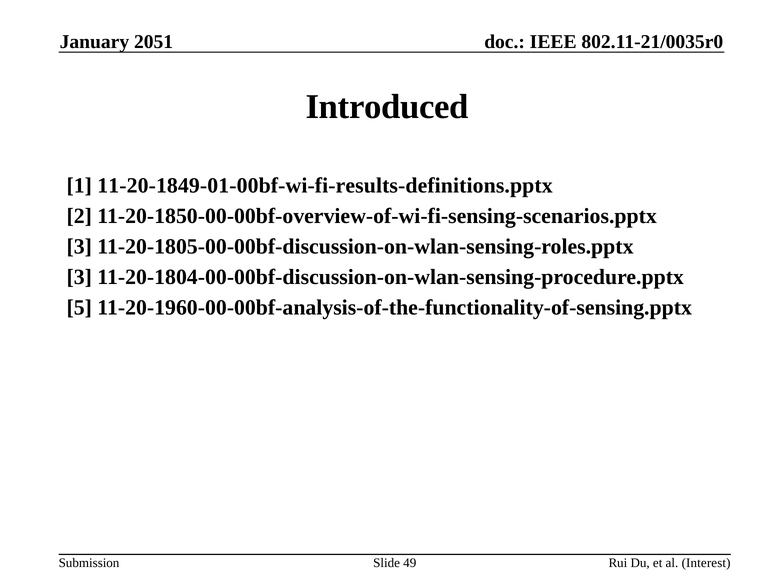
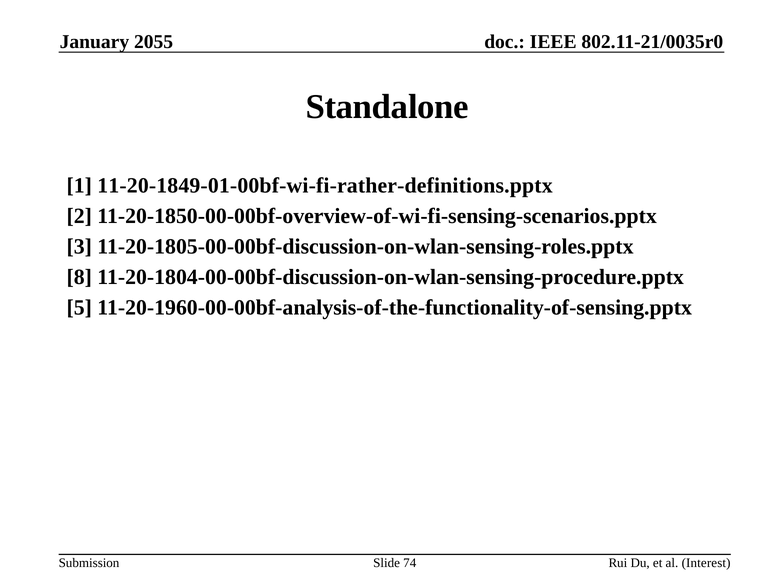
2051: 2051 -> 2055
Introduced: Introduced -> Standalone
11-20-1849-01-00bf-wi-fi-results-definitions.pptx: 11-20-1849-01-00bf-wi-fi-results-definitions.pptx -> 11-20-1849-01-00bf-wi-fi-rather-definitions.pptx
3 at (79, 277): 3 -> 8
49: 49 -> 74
